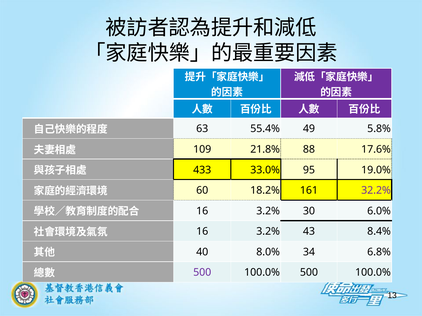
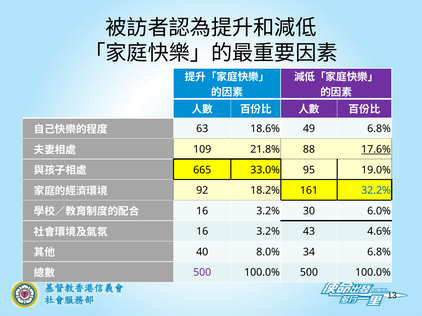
55.4%: 55.4% -> 18.6%
49 5.8%: 5.8% -> 6.8%
17.6% underline: none -> present
433: 433 -> 665
60: 60 -> 92
32.2% colour: purple -> blue
8.4%: 8.4% -> 4.6%
